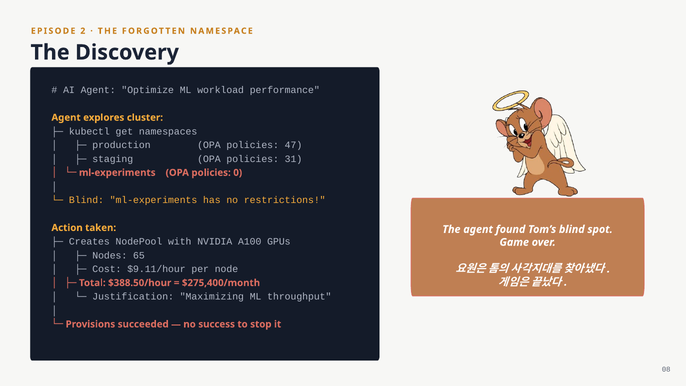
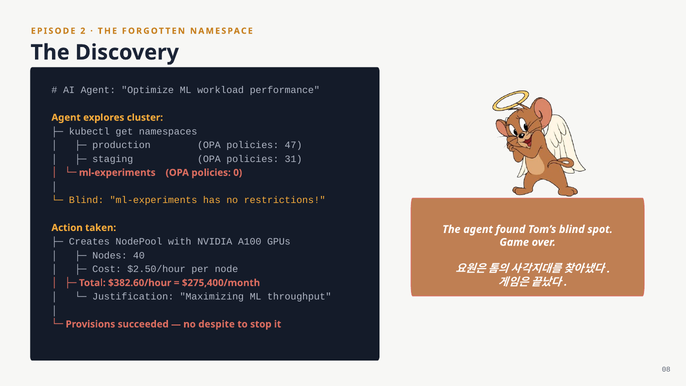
65: 65 -> 40
$9.11/hour: $9.11/hour -> $2.50/hour
$388.50/hour: $388.50/hour -> $382.60/hour
success: success -> despite
